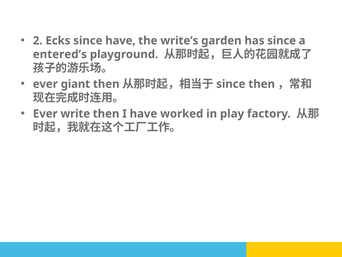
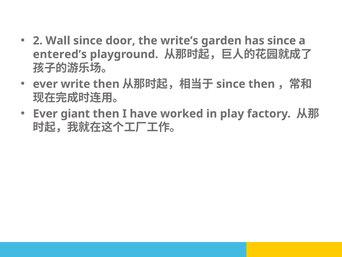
Ecks: Ecks -> Wall
since have: have -> door
giant: giant -> write
write: write -> giant
